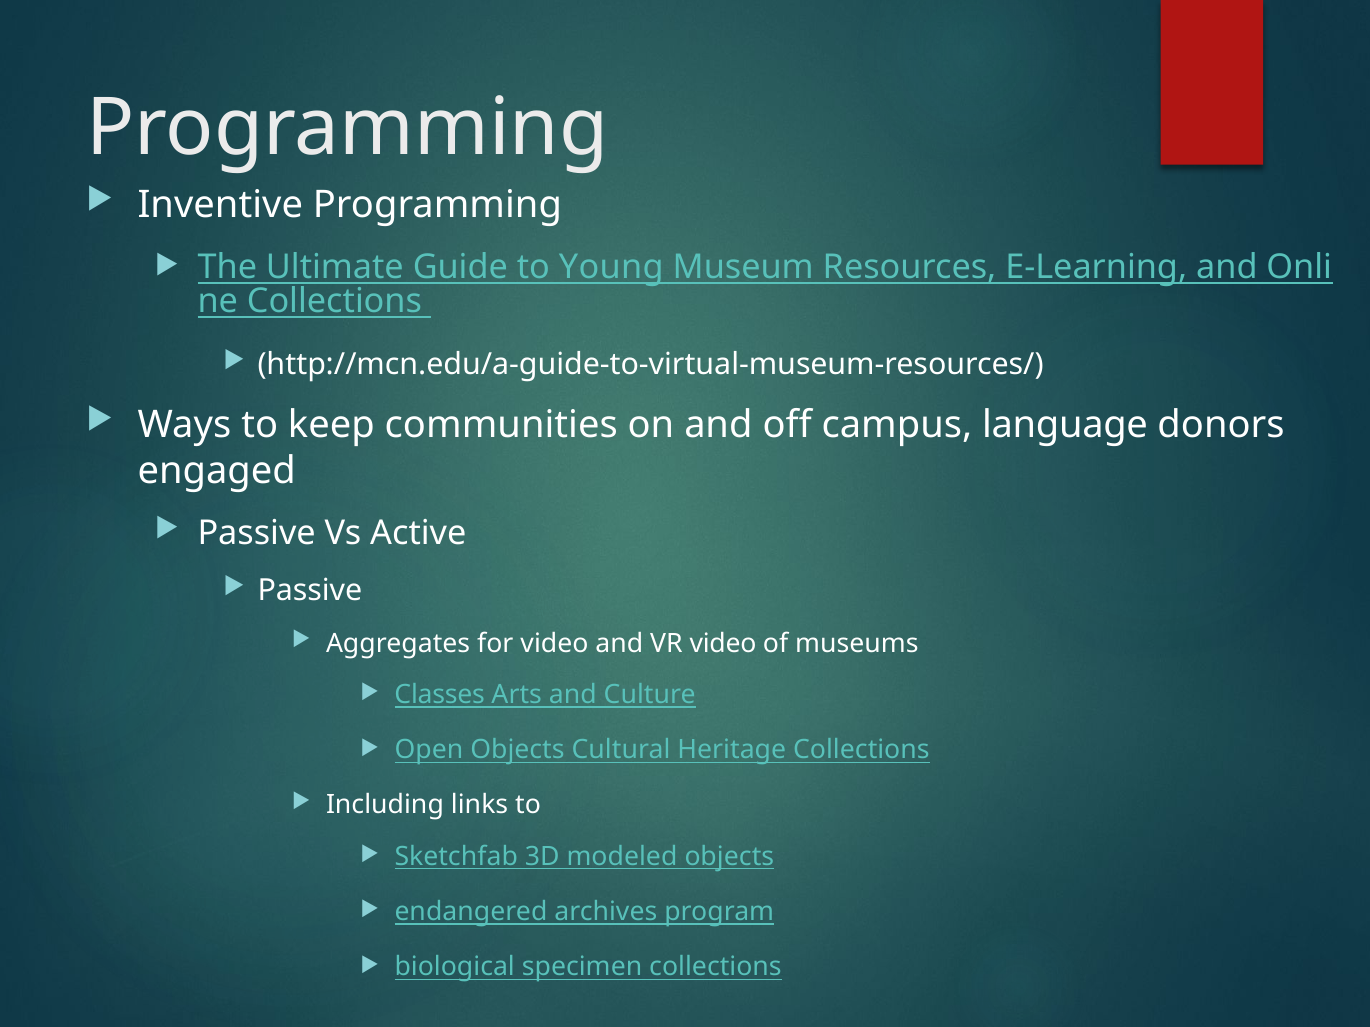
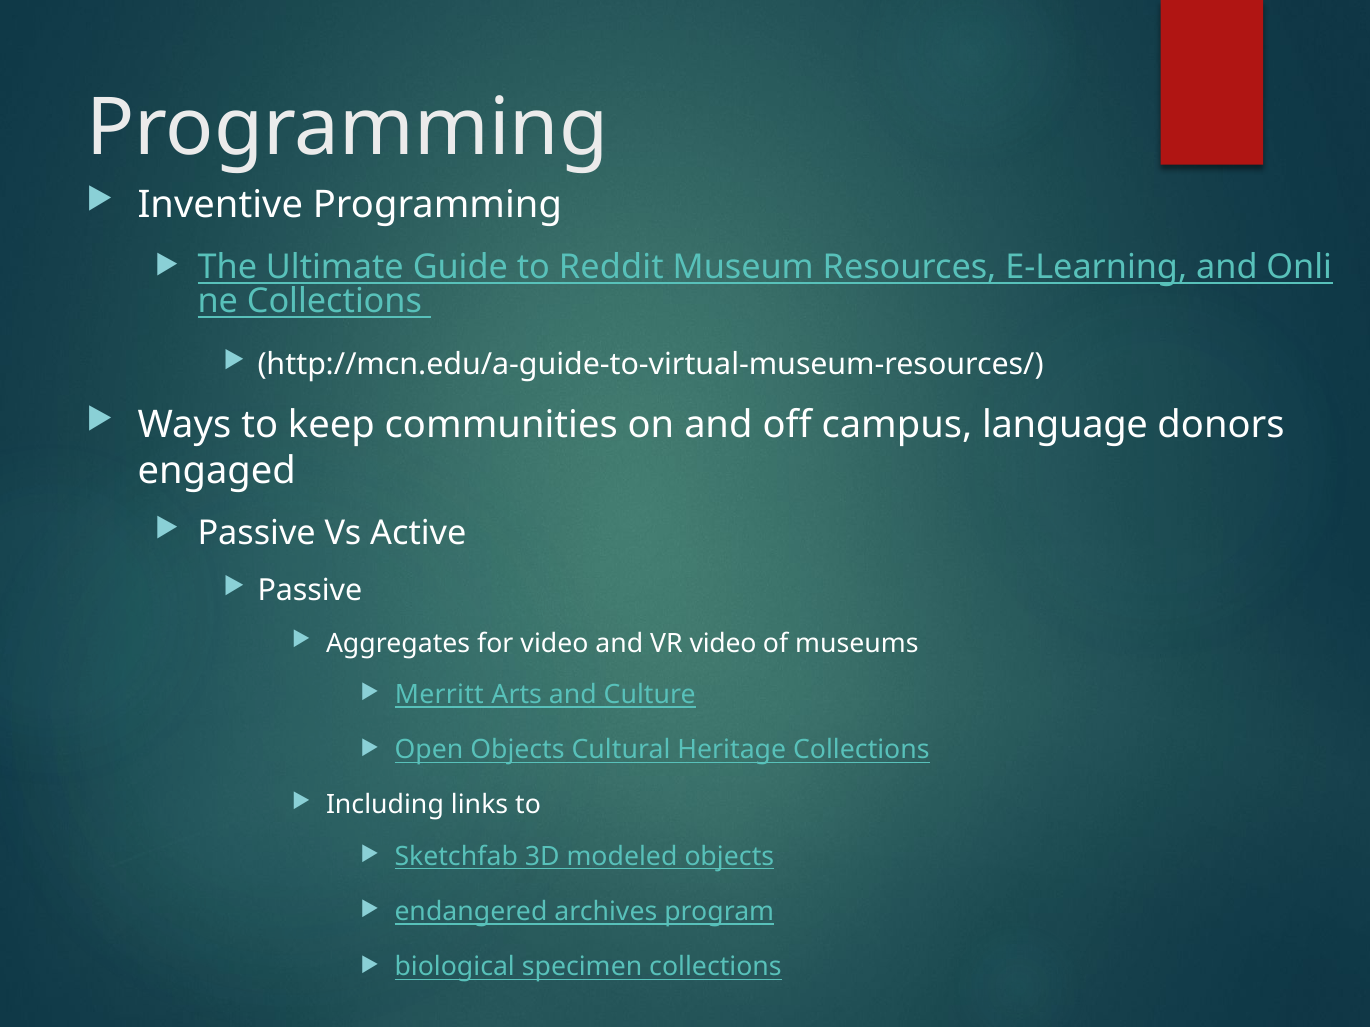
Young: Young -> Reddit
Classes: Classes -> Merritt
